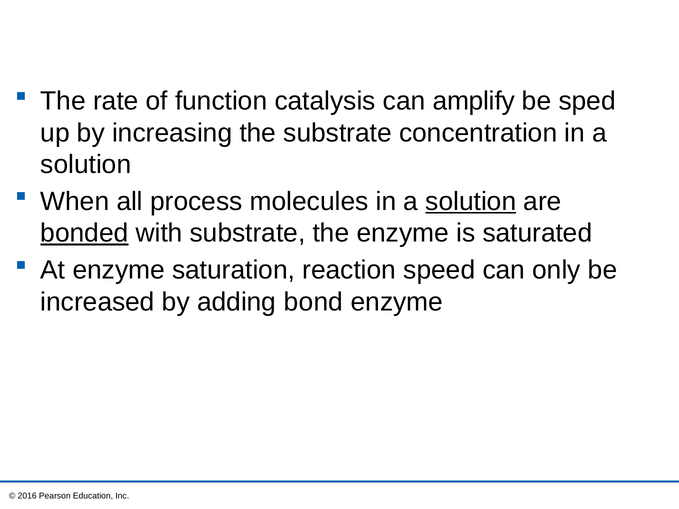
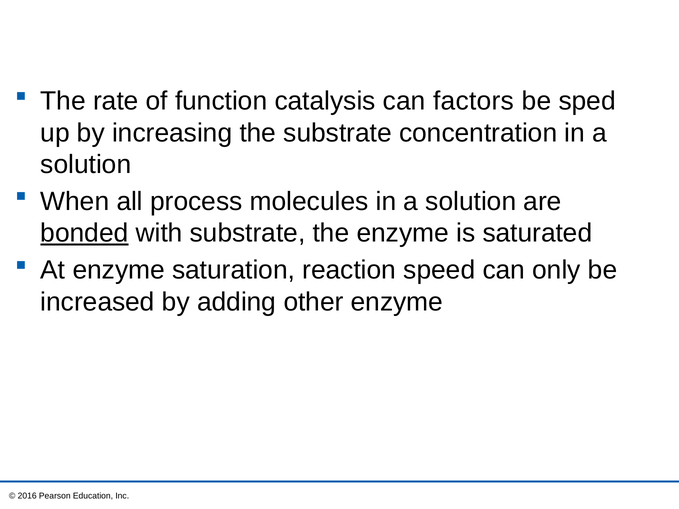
amplify: amplify -> factors
solution at (471, 202) underline: present -> none
bond: bond -> other
